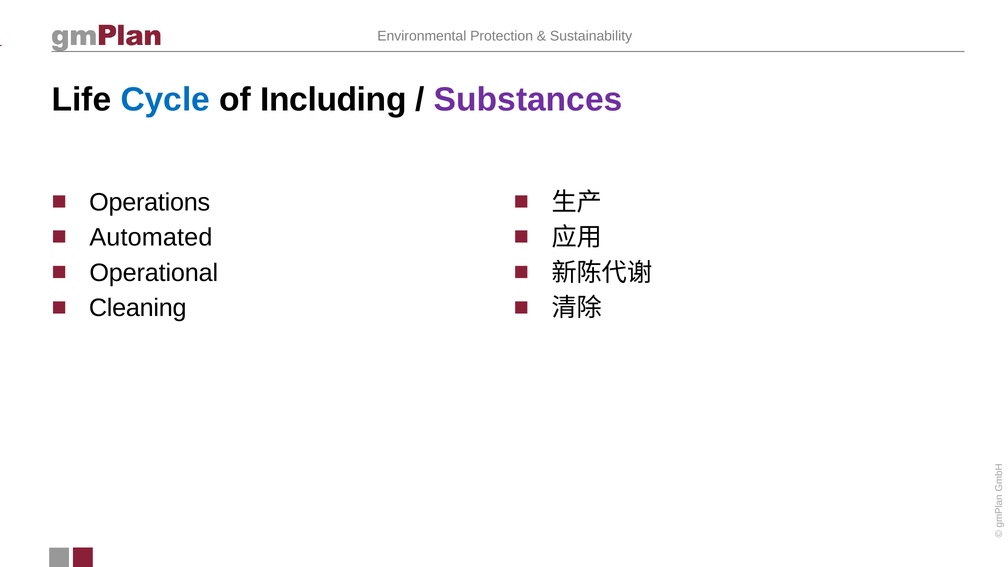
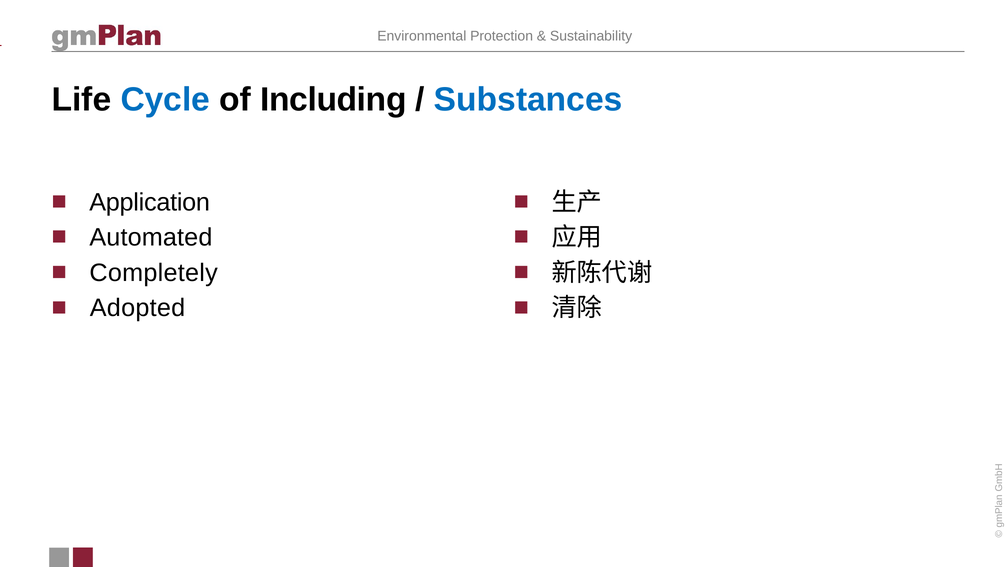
Substances colour: purple -> blue
Operations: Operations -> Application
Operational: Operational -> Completely
Cleaning: Cleaning -> Adopted
